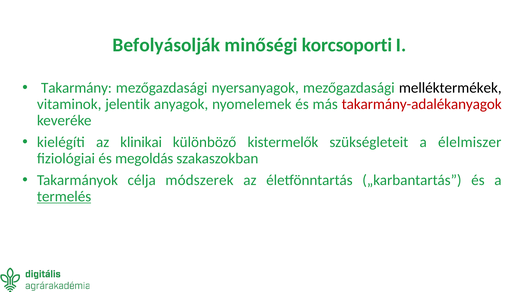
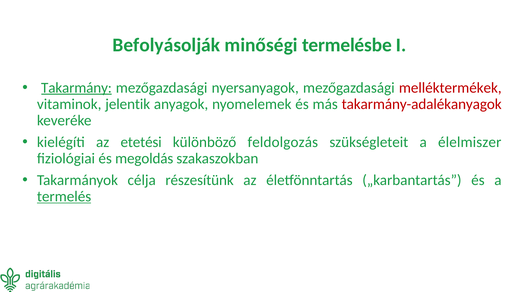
korcsoporti: korcsoporti -> termelésbe
Takarmány underline: none -> present
melléktermékek colour: black -> red
klinikai: klinikai -> etetési
kistermelők: kistermelők -> feldolgozás
módszerek: módszerek -> részesítünk
